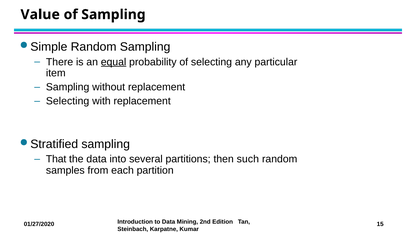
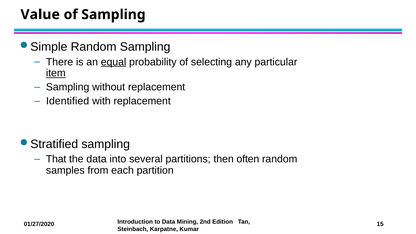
item underline: none -> present
Selecting at (68, 101): Selecting -> Identified
such: such -> often
